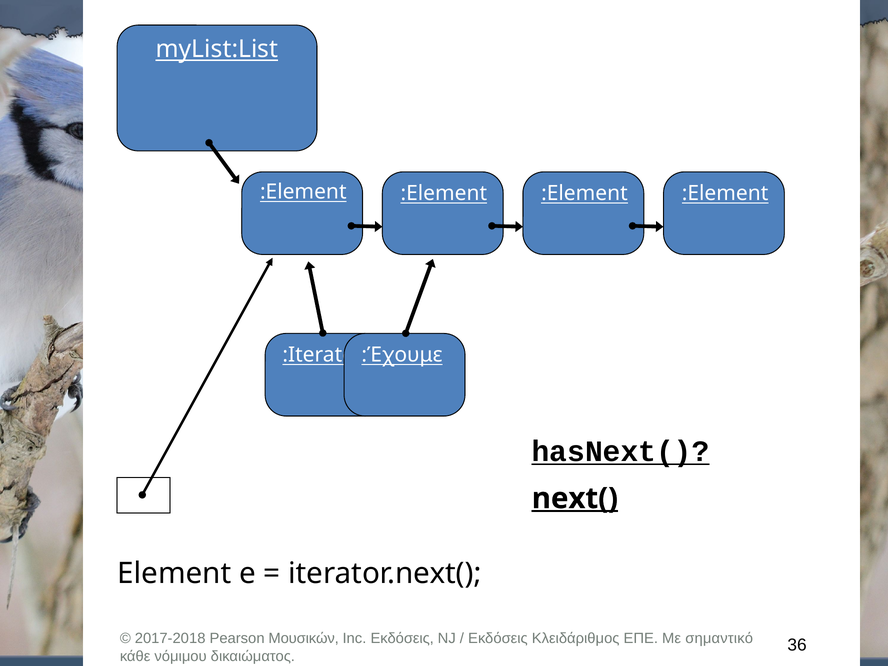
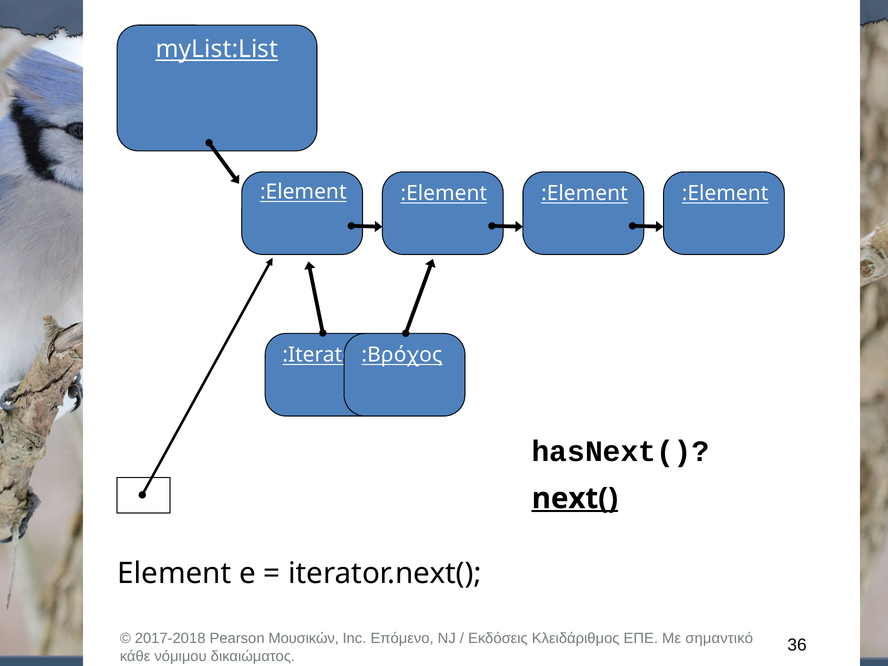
:Έχουμε: :Έχουμε -> :Βρόχος
hasNext( underline: present -> none
Inc Εκδόσεις: Εκδόσεις -> Επόμενο
